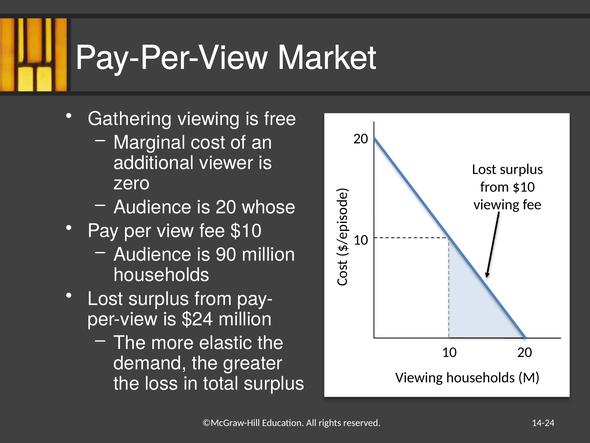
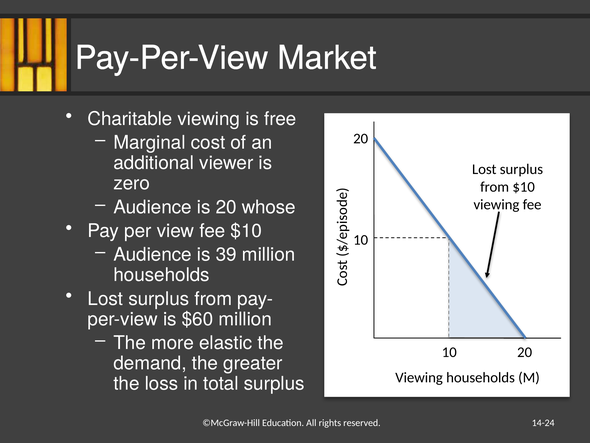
Gathering: Gathering -> Charitable
90: 90 -> 39
$24: $24 -> $60
